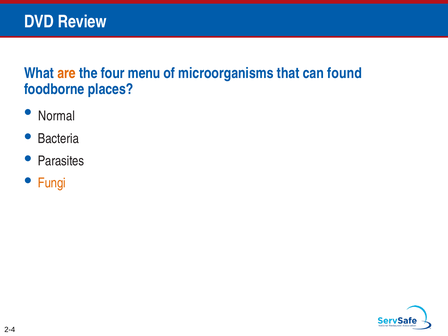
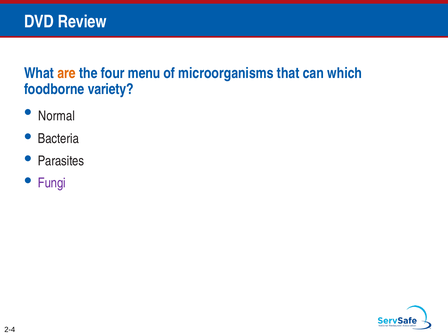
found: found -> which
places: places -> variety
Fungi colour: orange -> purple
